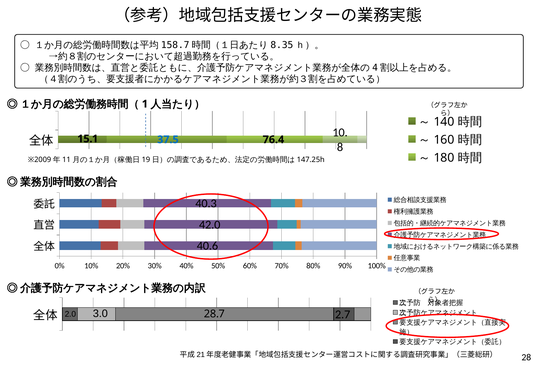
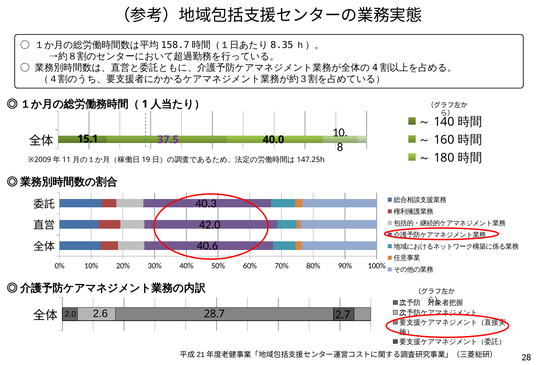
37.5 colour: blue -> purple
76.4: 76.4 -> 40.0
3.0: 3.0 -> 2.6
